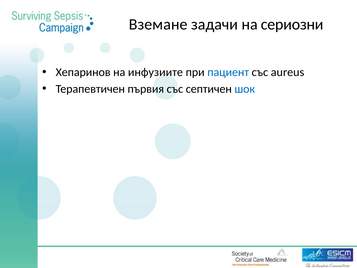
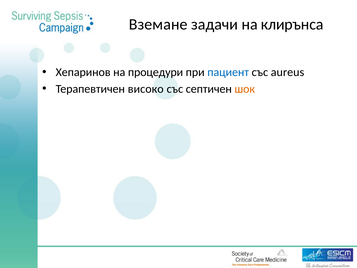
сериозни: сериозни -> клирънса
инфузиите: инфузиите -> процедури
първия: първия -> високо
шок colour: blue -> orange
